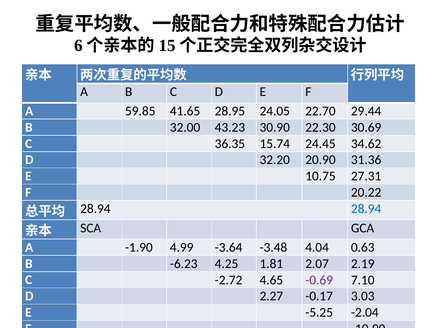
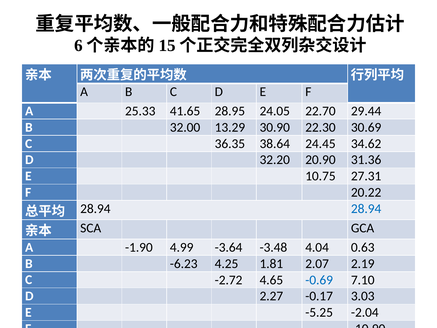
59.85: 59.85 -> 25.33
43.23: 43.23 -> 13.29
15.74: 15.74 -> 38.64
-0.69 colour: purple -> blue
